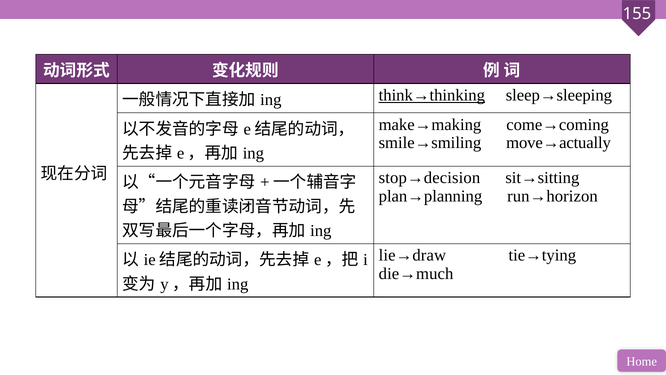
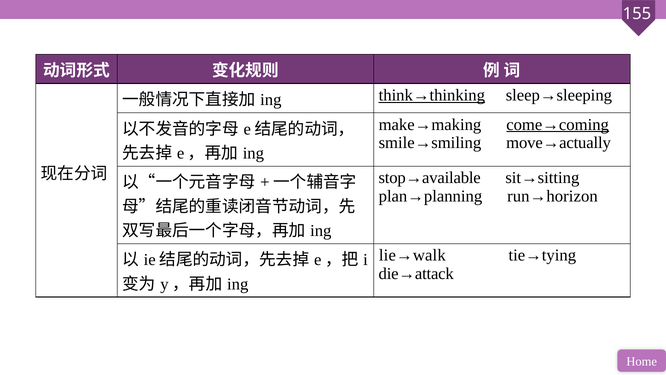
come→coming underline: none -> present
stop→decision: stop→decision -> stop→available
lie→draw: lie→draw -> lie→walk
die→much: die→much -> die→attack
